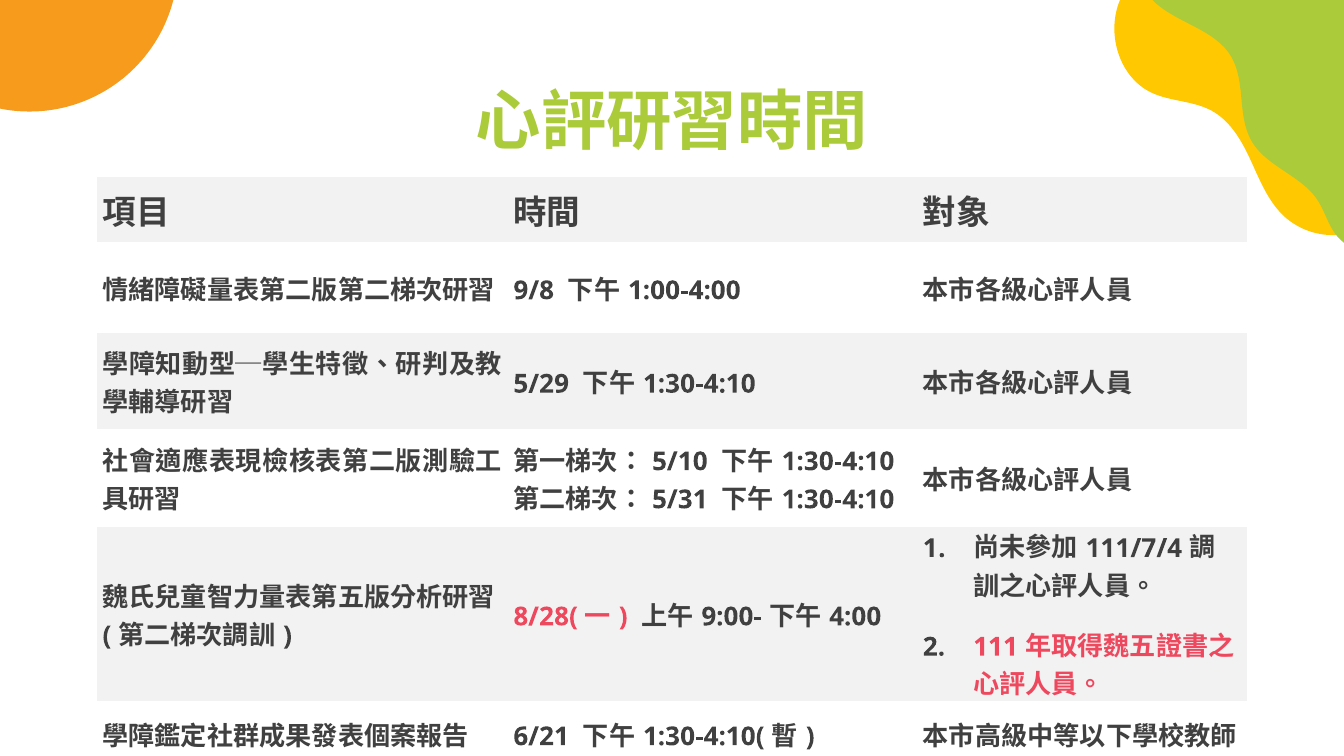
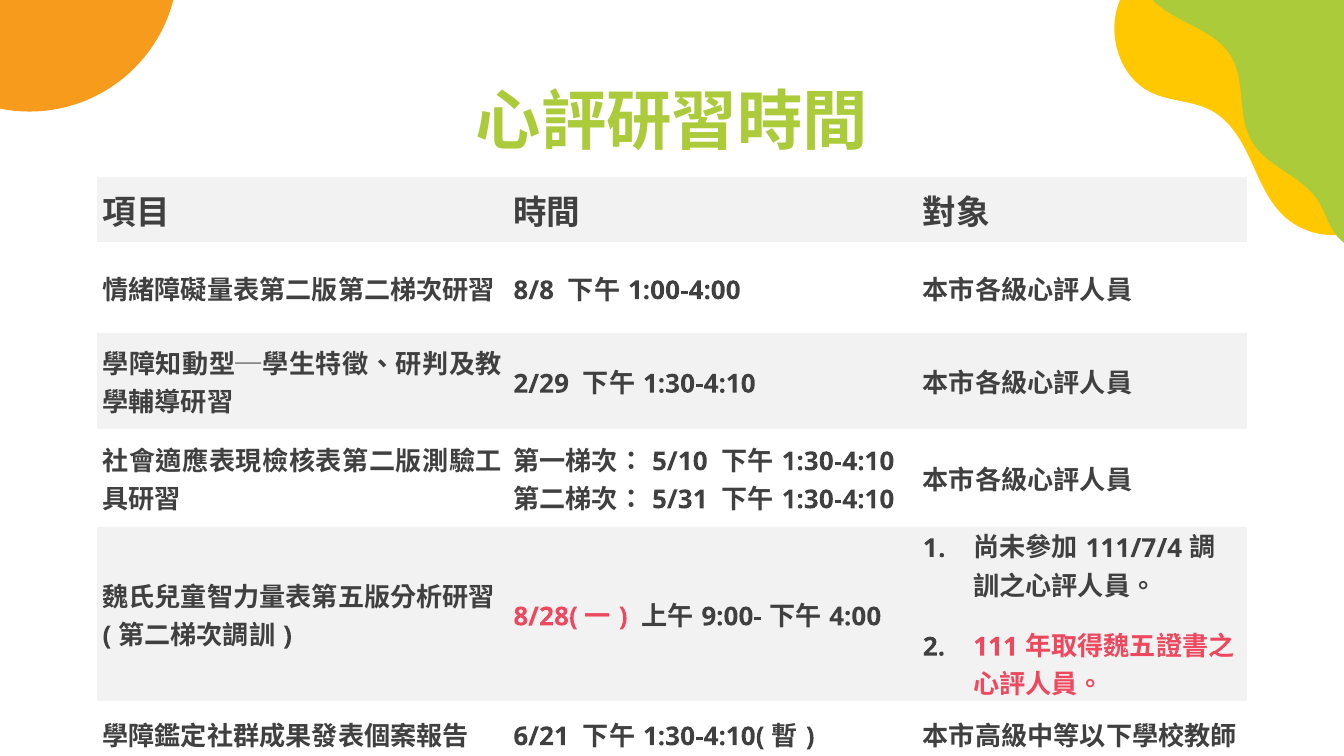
9/8: 9/8 -> 8/8
5/29: 5/29 -> 2/29
